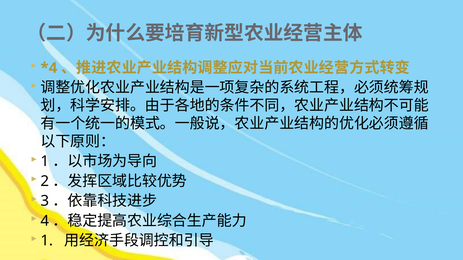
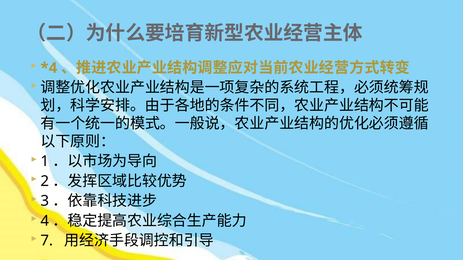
1 at (47, 241): 1 -> 7
